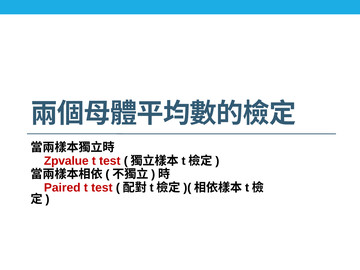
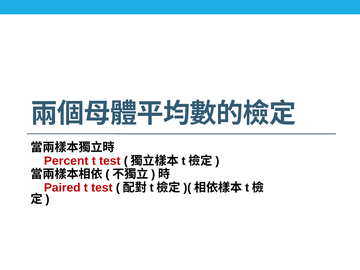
Zpvalue: Zpvalue -> Percent
